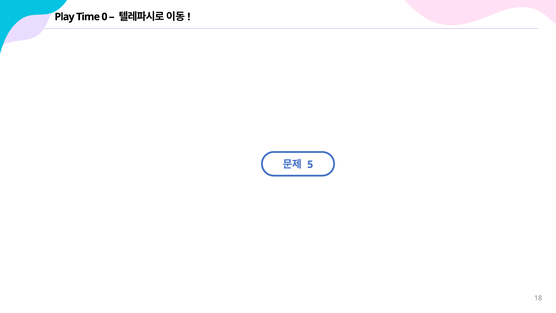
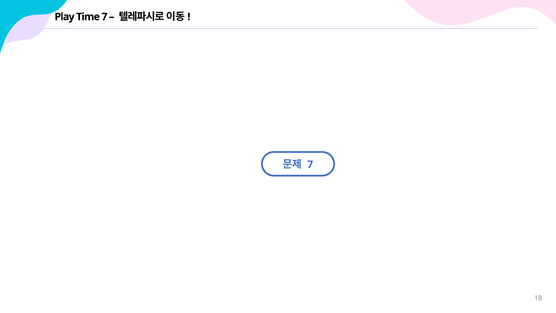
Time 0: 0 -> 7
5 at (310, 164): 5 -> 7
